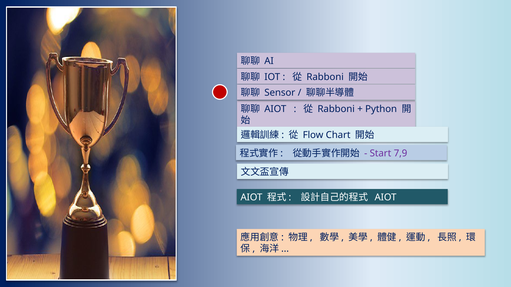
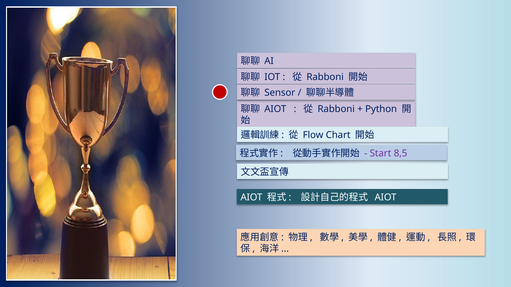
7,9: 7,9 -> 8,5
